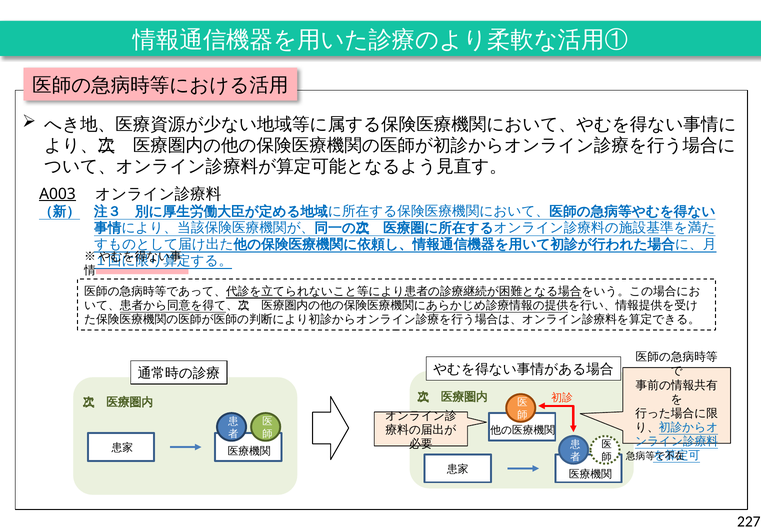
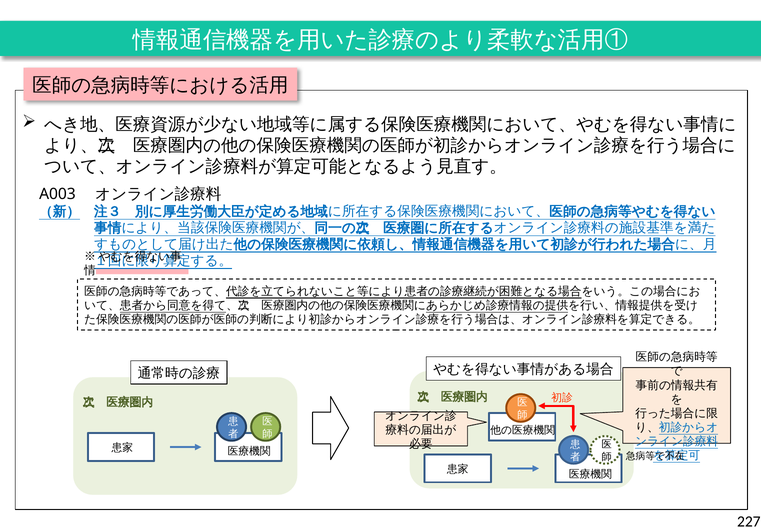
A003 underline: present -> none
